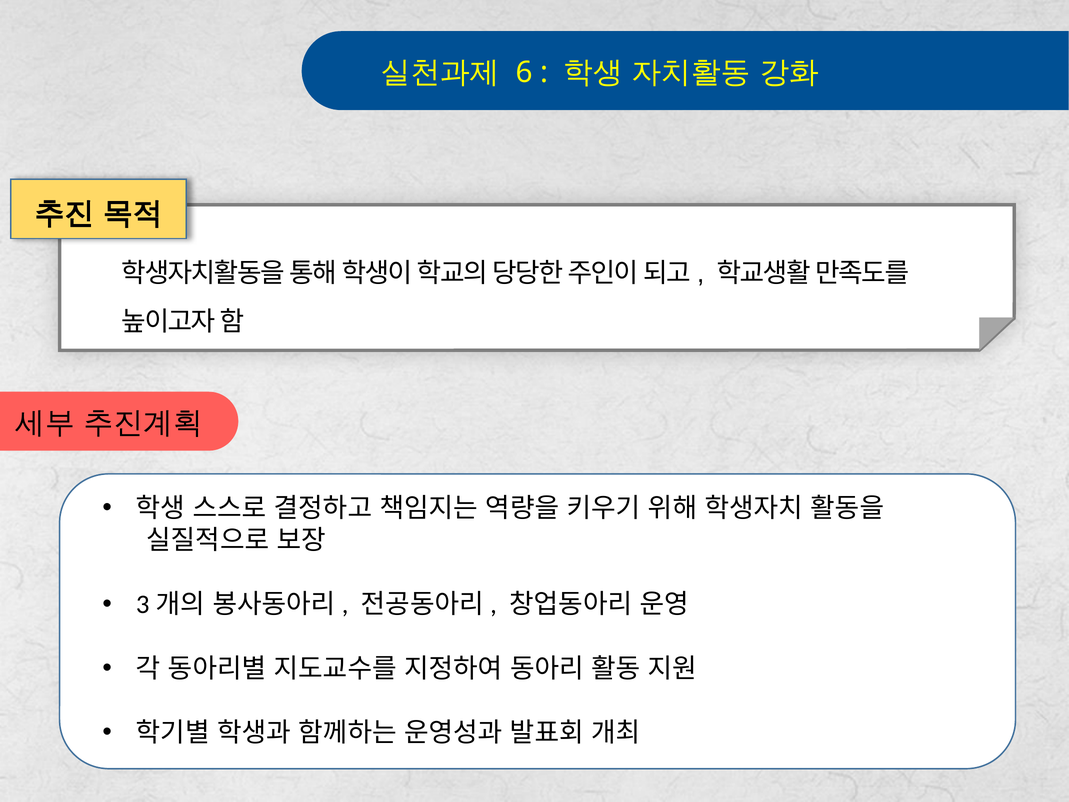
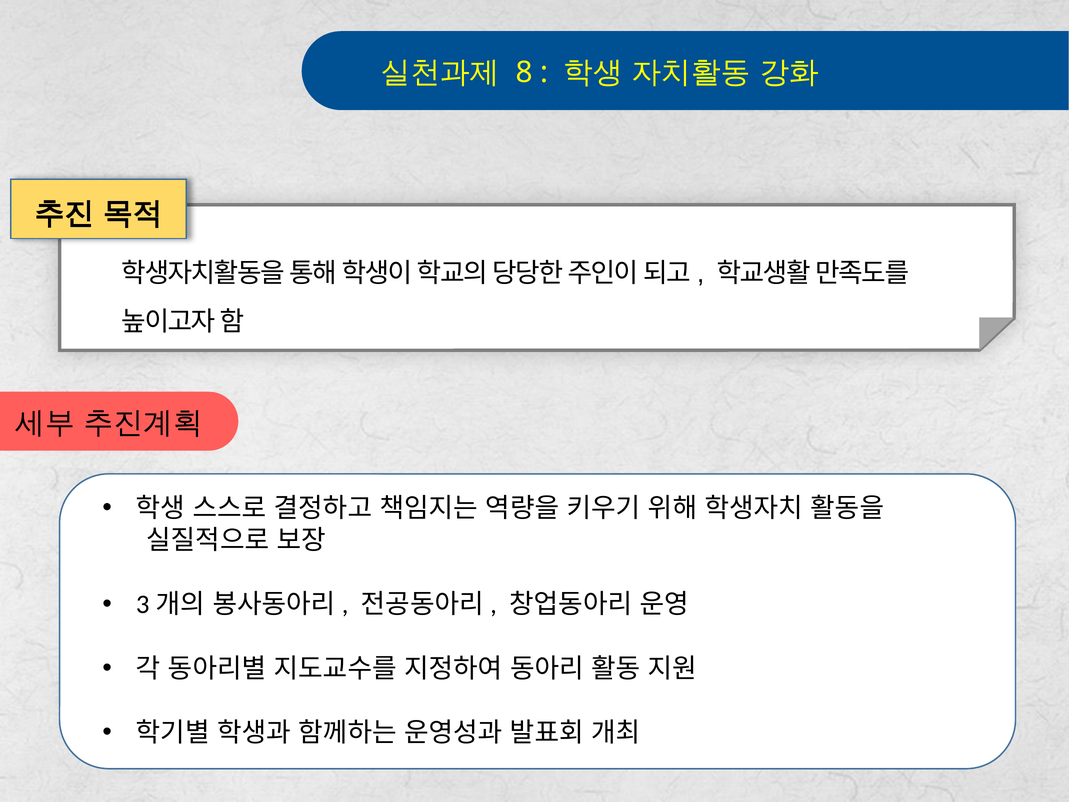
6: 6 -> 8
